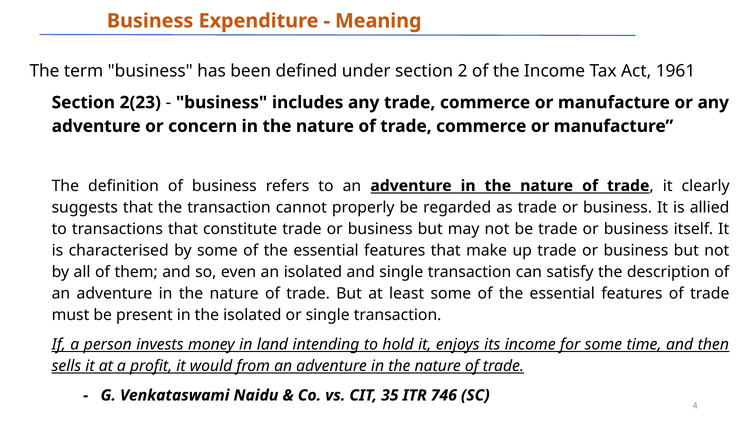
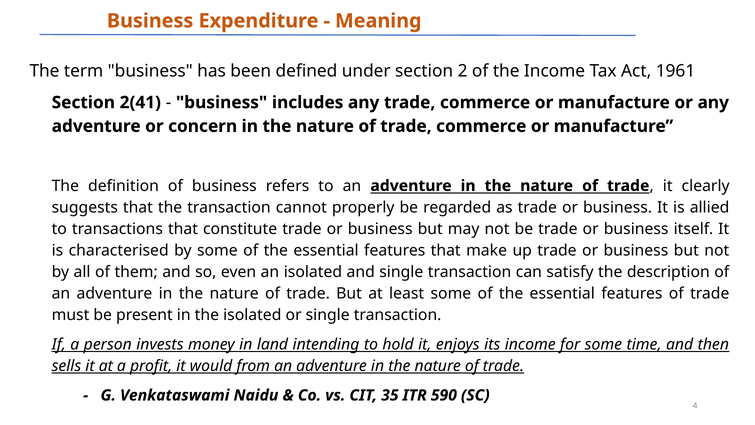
2(23: 2(23 -> 2(41
746: 746 -> 590
